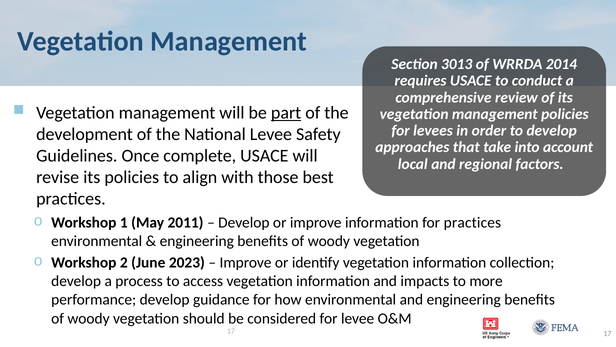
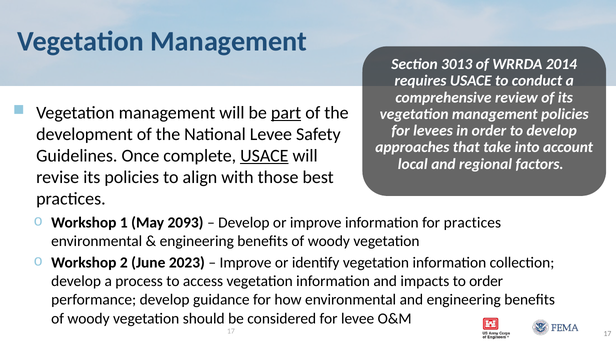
USACE at (264, 156) underline: none -> present
2011: 2011 -> 2093
to more: more -> order
